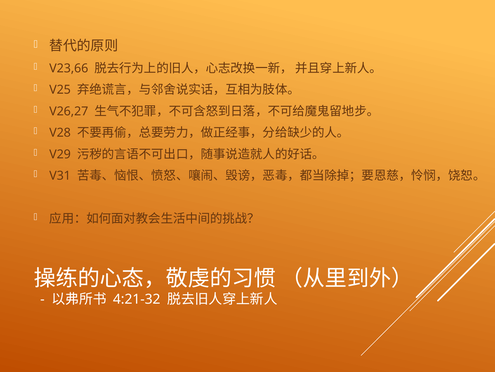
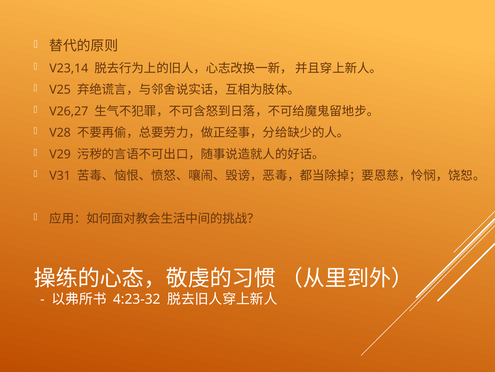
V23,66: V23,66 -> V23,14
4:21-32: 4:21-32 -> 4:23-32
